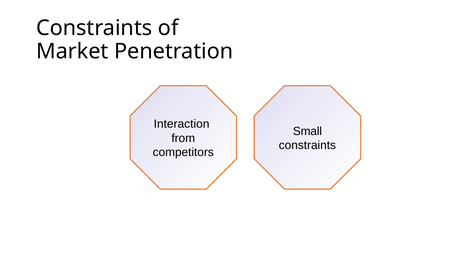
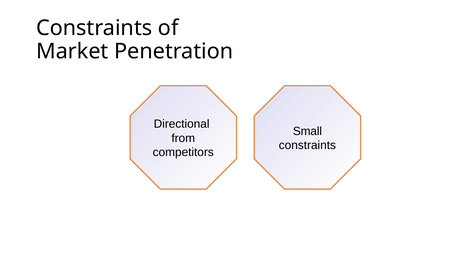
Interaction: Interaction -> Directional
